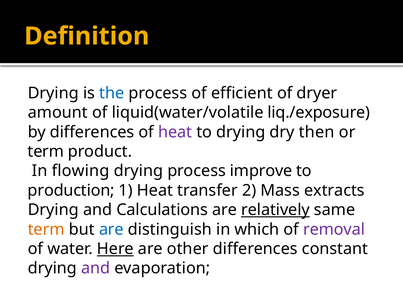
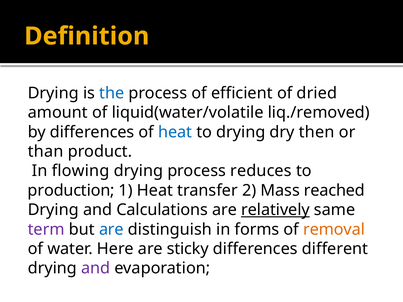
dryer: dryer -> dried
liq./exposure: liq./exposure -> liq./removed
heat at (175, 132) colour: purple -> blue
term at (46, 152): term -> than
improve: improve -> reduces
extracts: extracts -> reached
term at (46, 230) colour: orange -> purple
which: which -> forms
removal colour: purple -> orange
Here underline: present -> none
other: other -> sticky
constant: constant -> different
